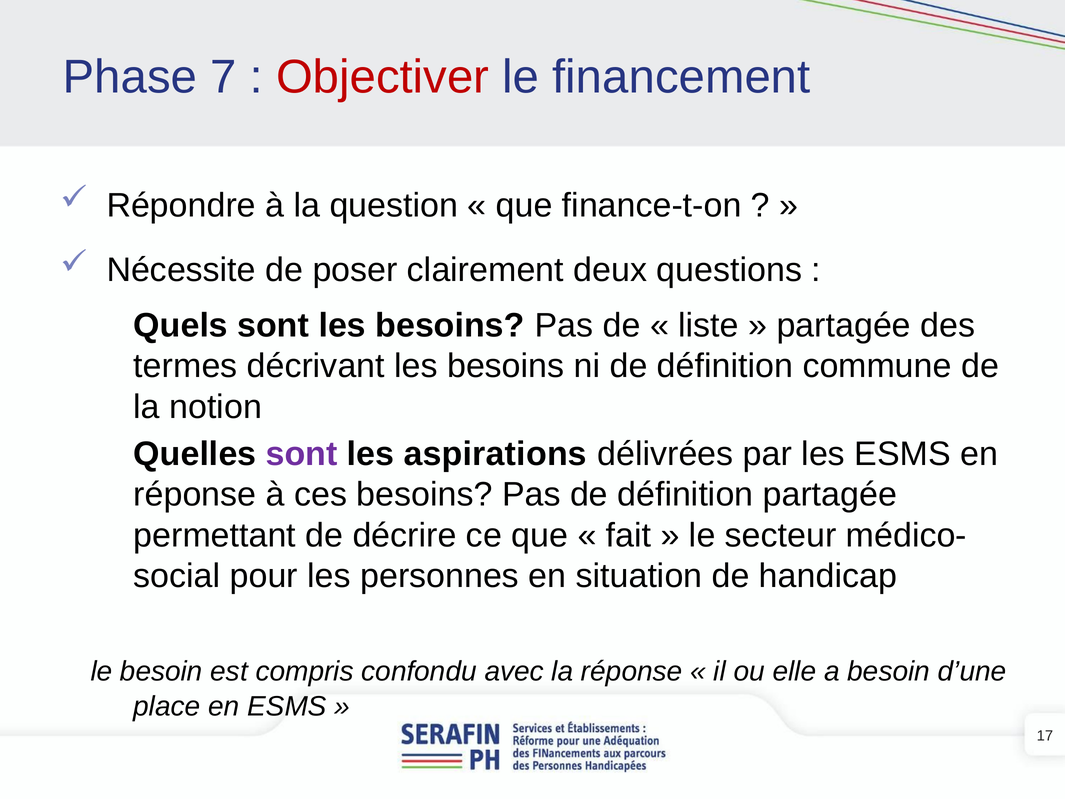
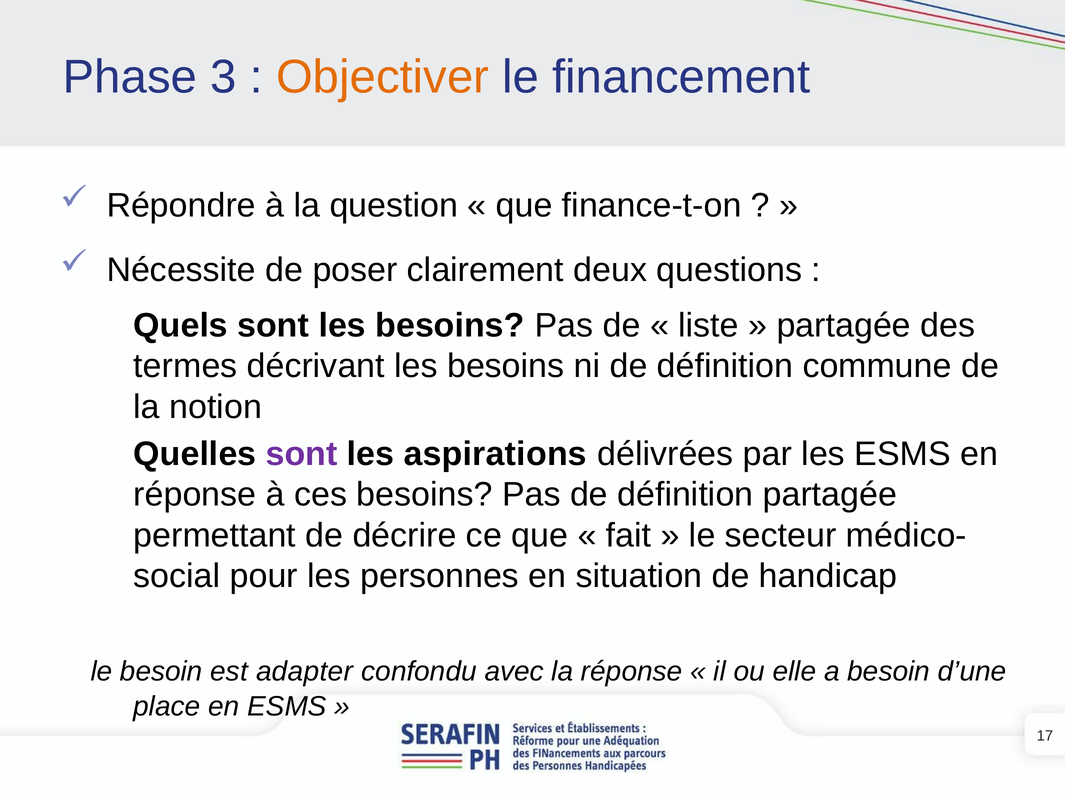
7: 7 -> 3
Objectiver colour: red -> orange
compris: compris -> adapter
